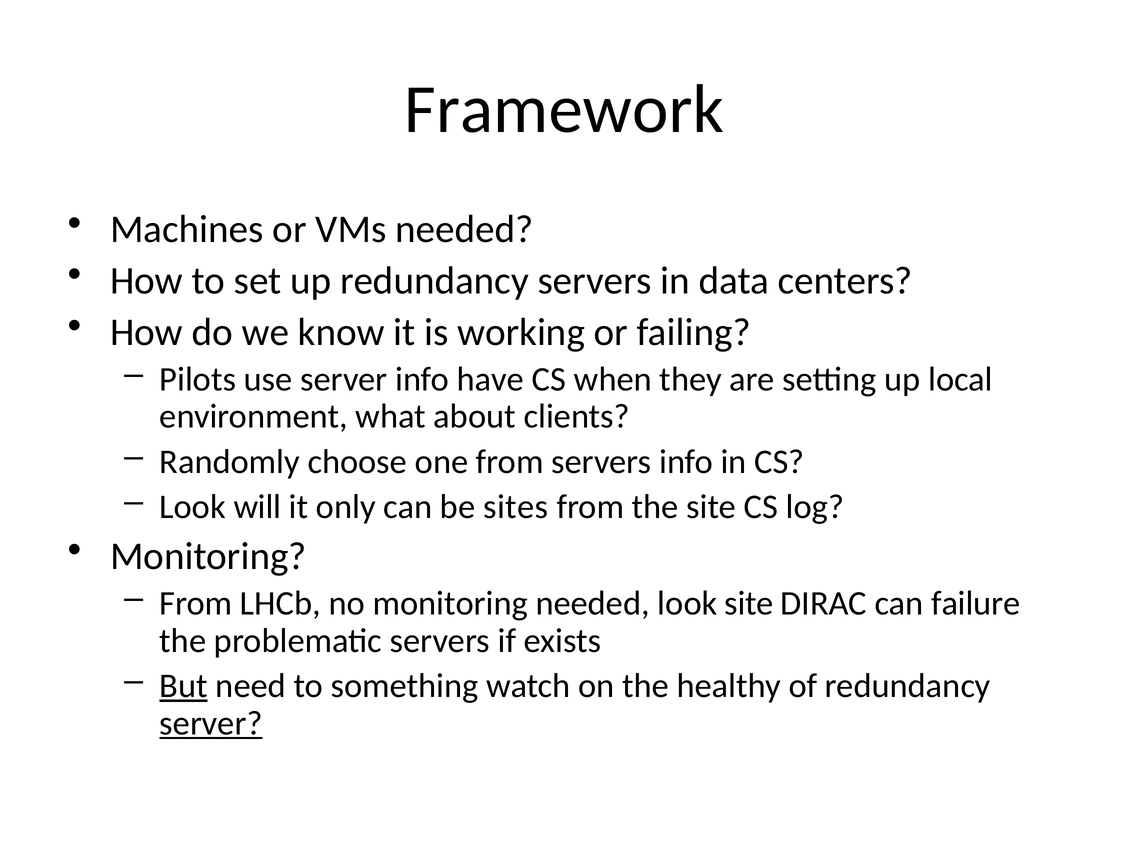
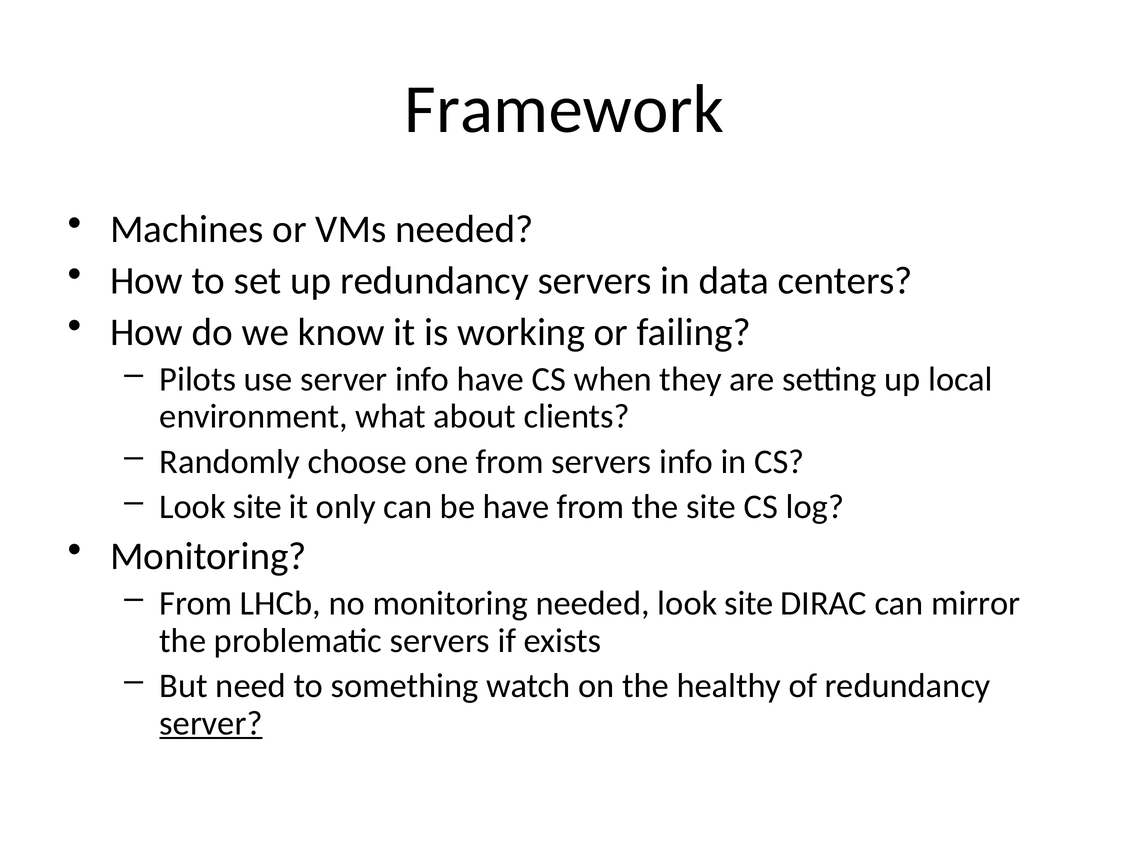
will at (257, 507): will -> site
be sites: sites -> have
failure: failure -> mirror
But underline: present -> none
